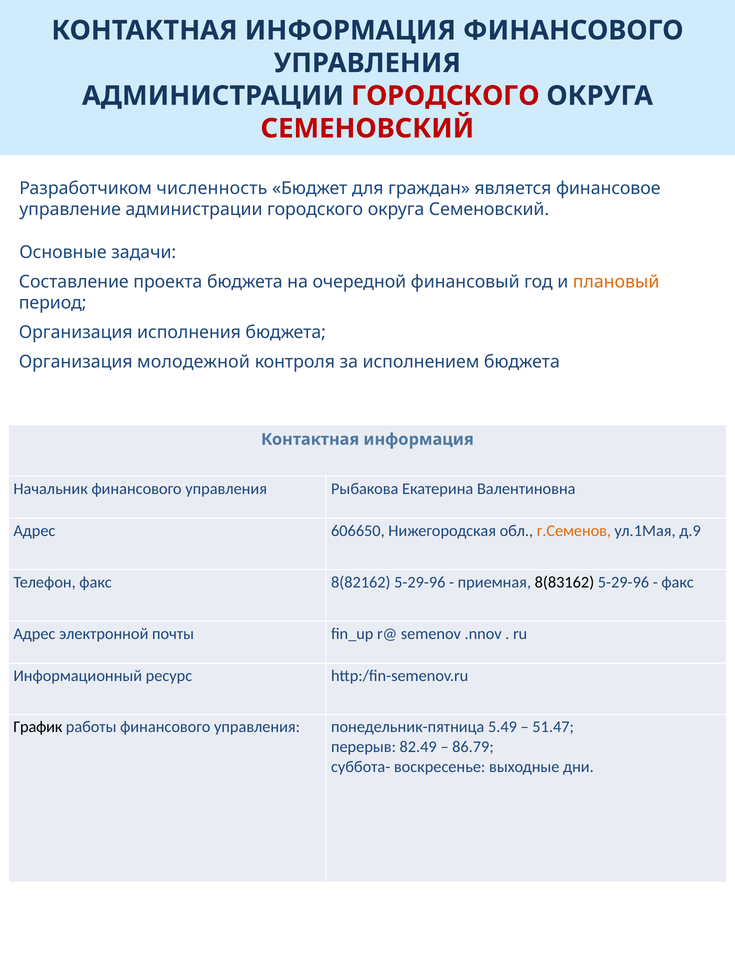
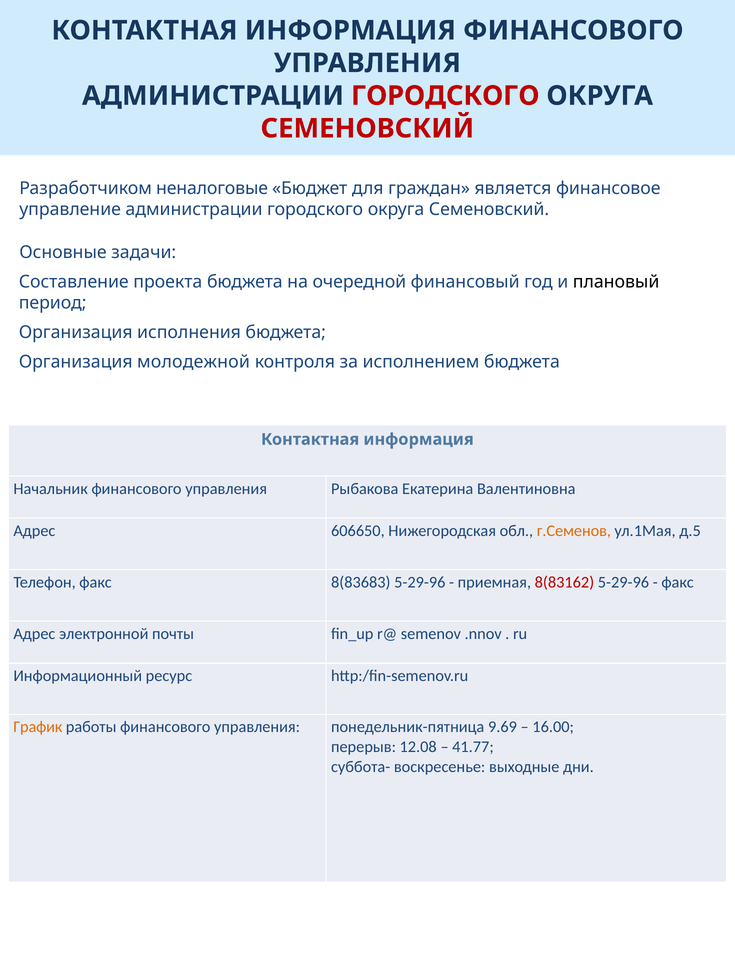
численность: численность -> неналоговые
плановый colour: orange -> black
д.9: д.9 -> д.5
8(82162: 8(82162 -> 8(83683
8(83162 colour: black -> red
График colour: black -> orange
5.49: 5.49 -> 9.69
51.47: 51.47 -> 16.00
82.49: 82.49 -> 12.08
86.79: 86.79 -> 41.77
